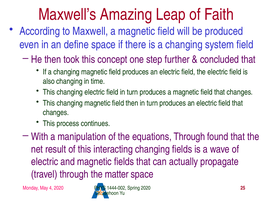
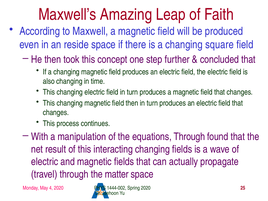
define: define -> reside
system: system -> square
